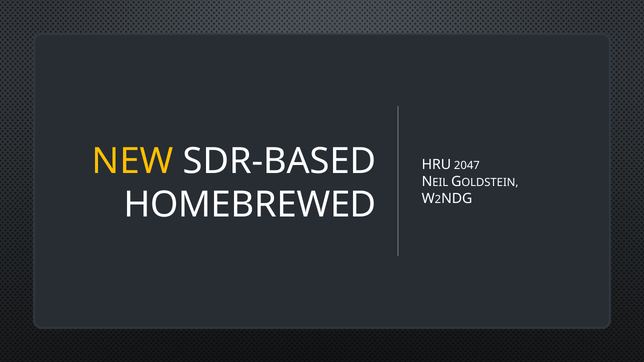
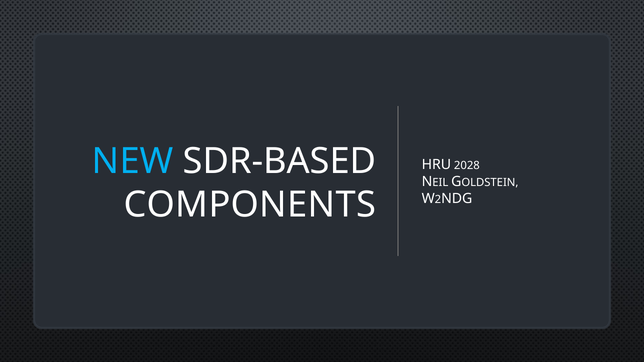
NEW colour: yellow -> light blue
2047: 2047 -> 2028
HOMEBREWED: HOMEBREWED -> COMPONENTS
